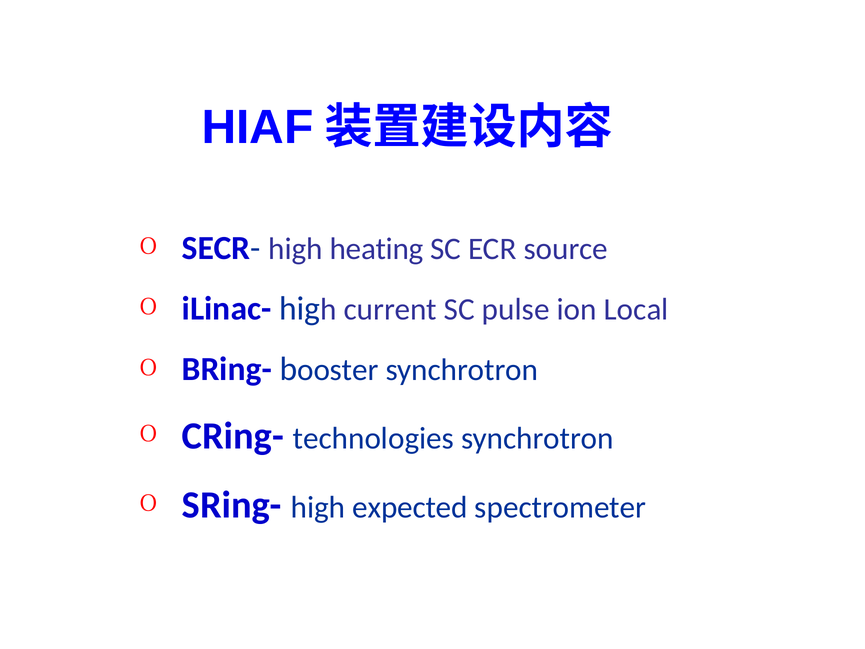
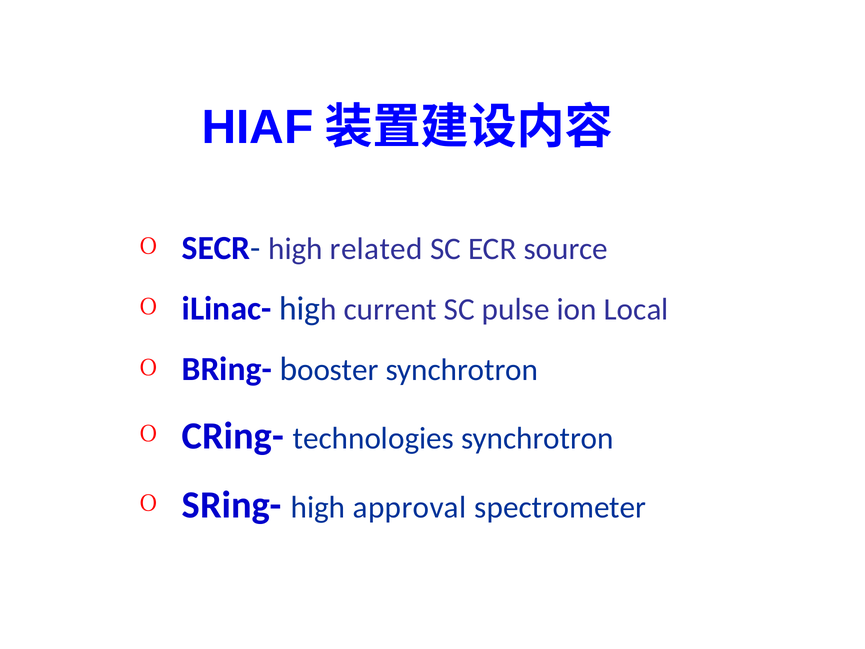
heating: heating -> related
expected: expected -> approval
